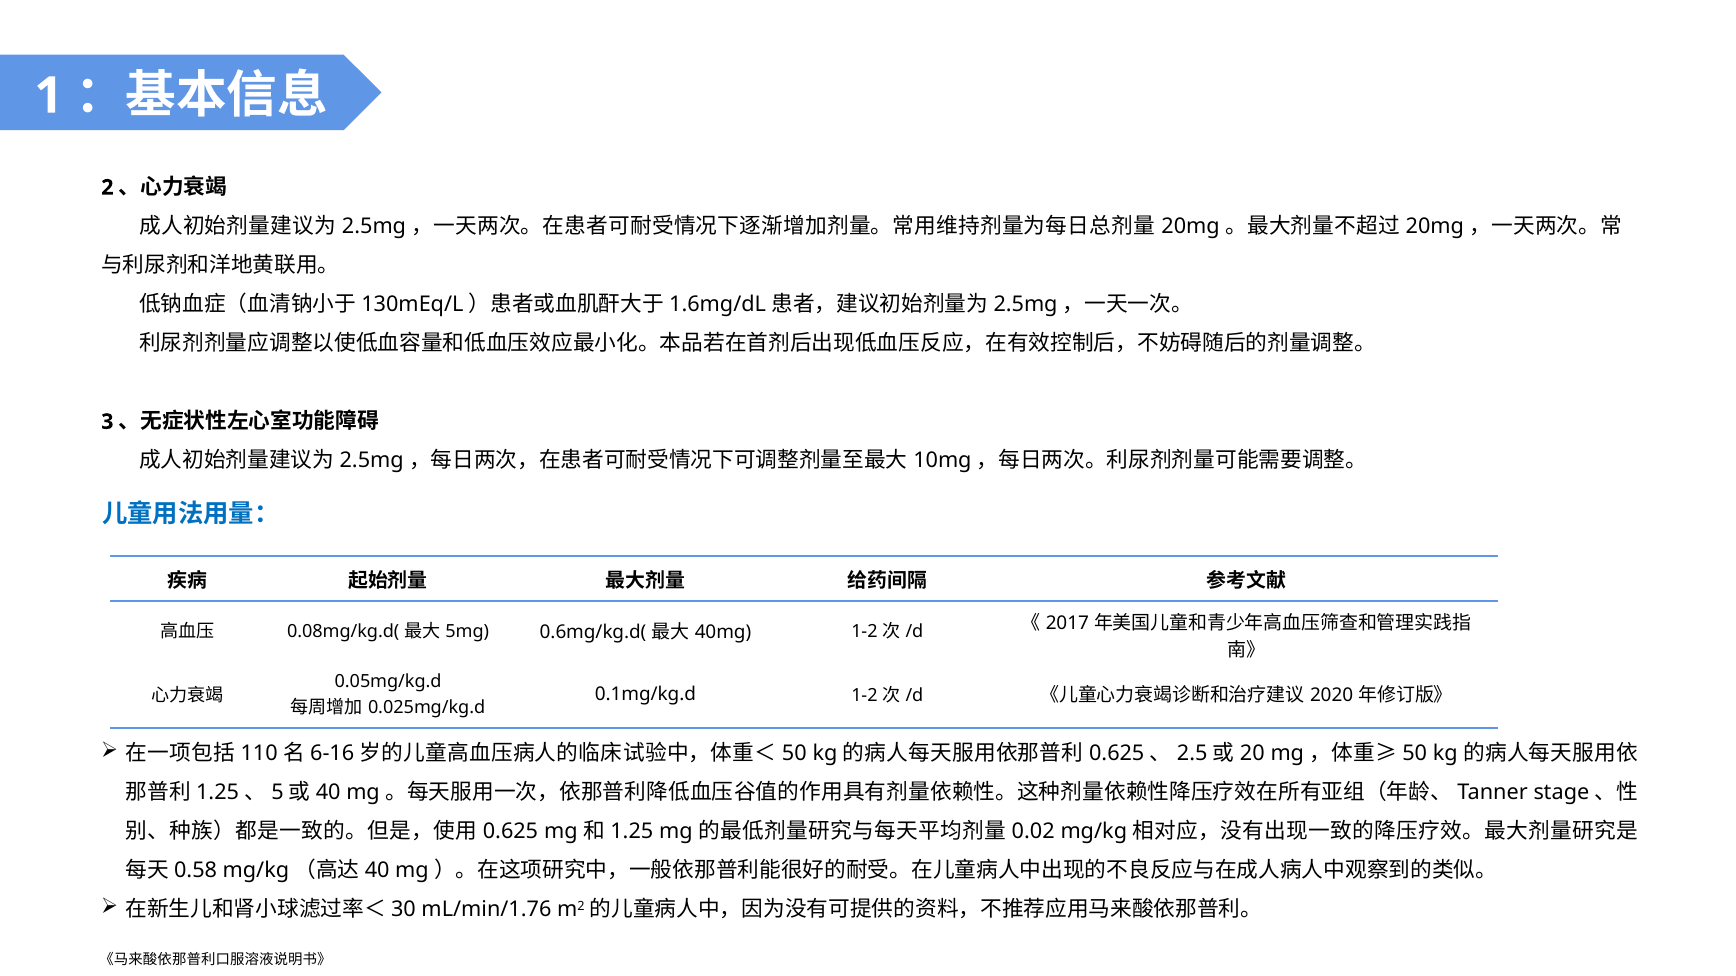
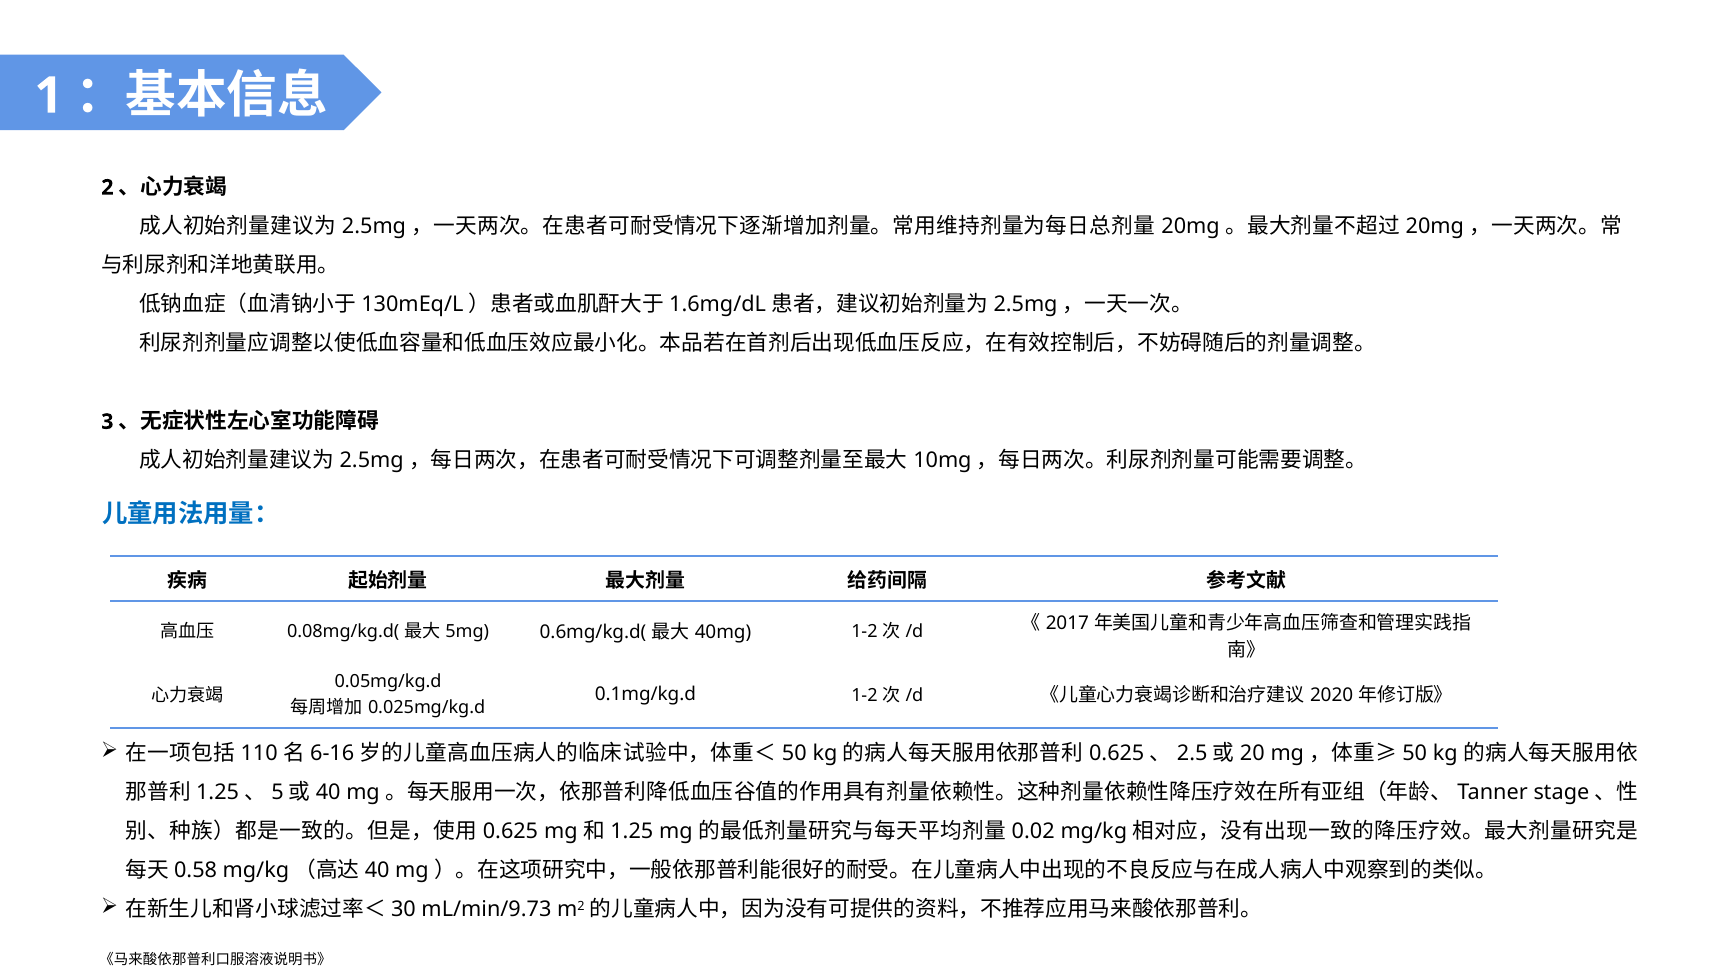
mL/min/1.76: mL/min/1.76 -> mL/min/9.73
